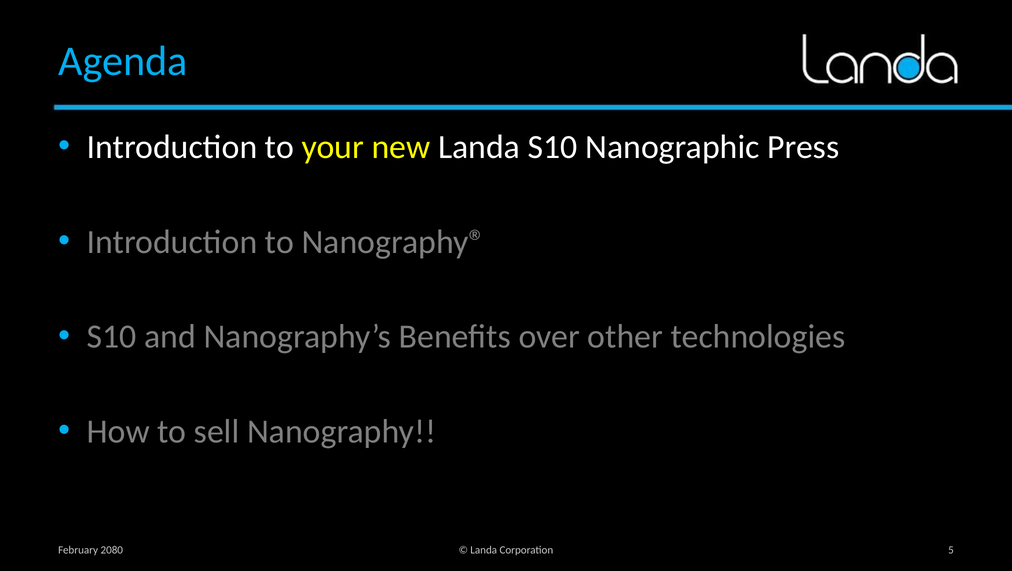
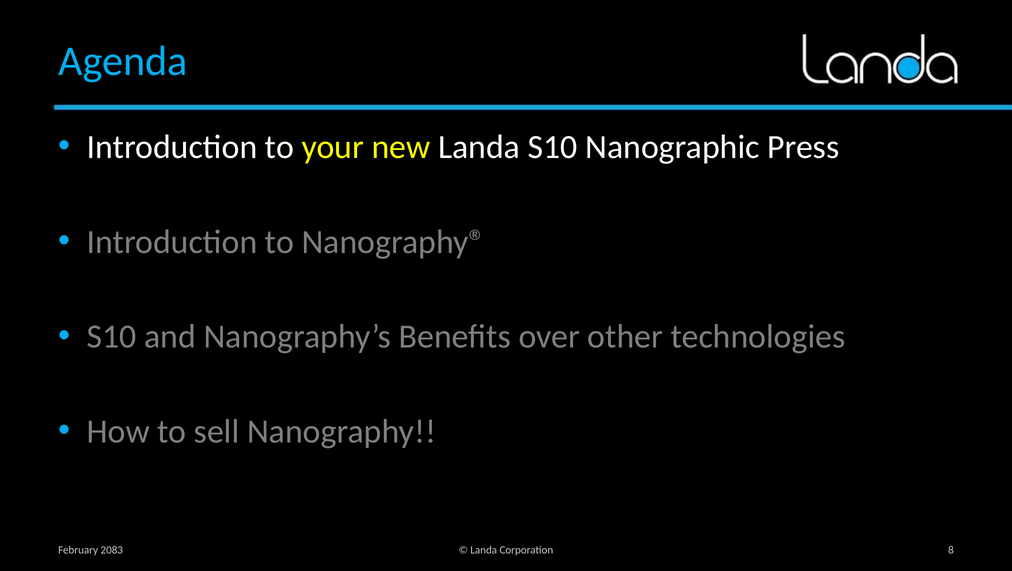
2080: 2080 -> 2083
5: 5 -> 8
